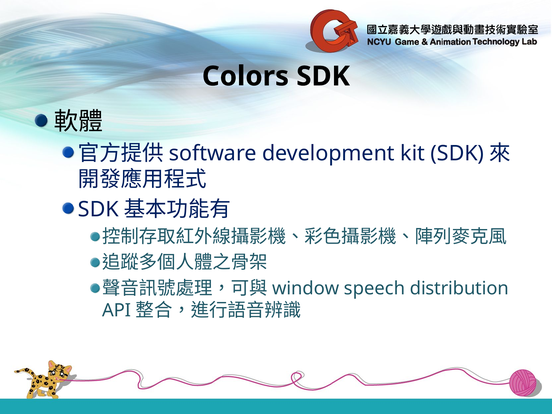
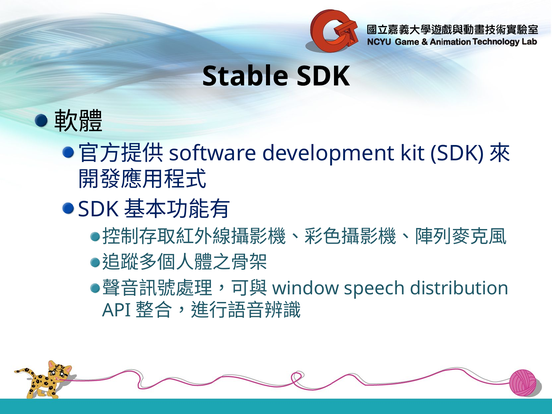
Colors: Colors -> Stable
